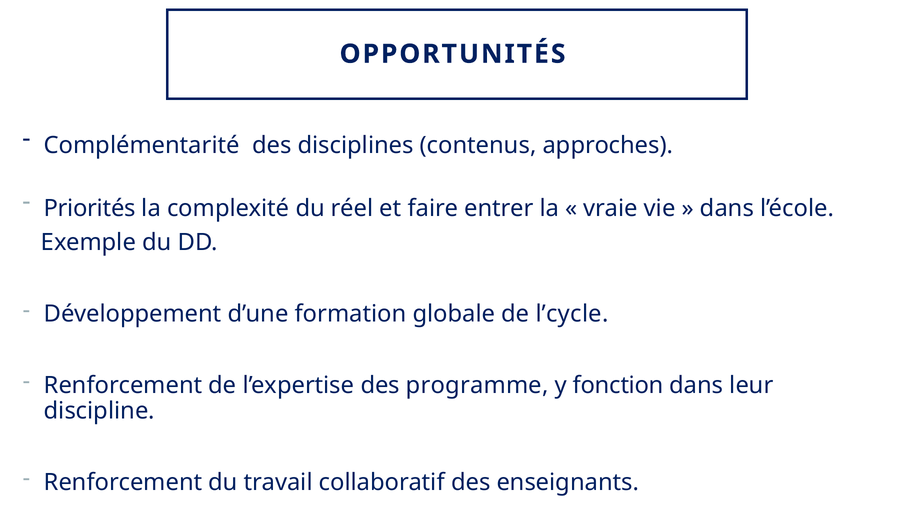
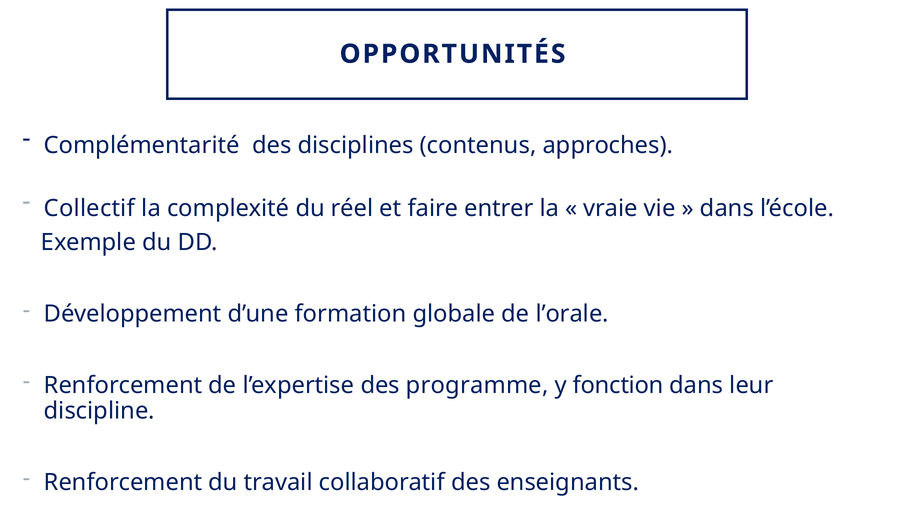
Priorités: Priorités -> Collectif
l’cycle: l’cycle -> l’orale
